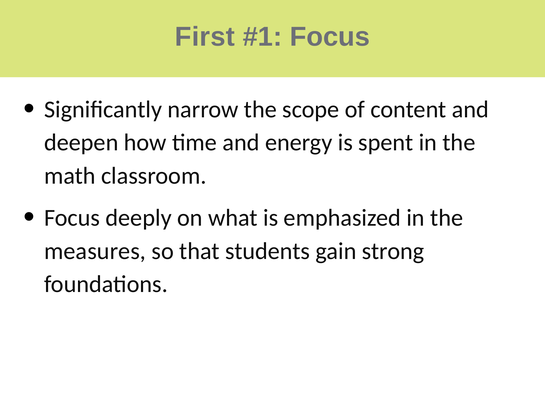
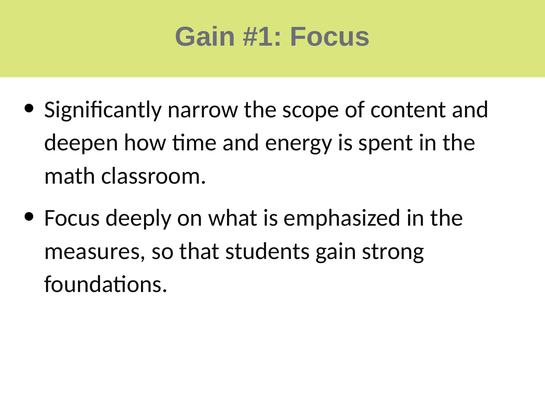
First at (205, 37): First -> Gain
